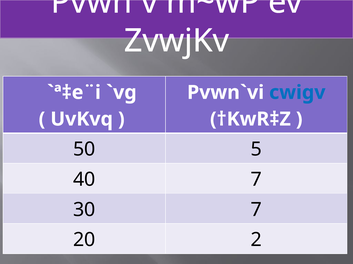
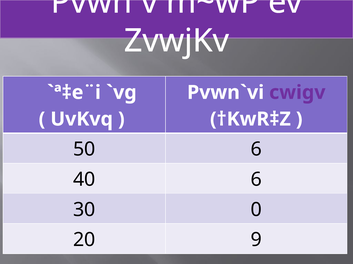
cwigv colour: blue -> purple
50 5: 5 -> 6
40 7: 7 -> 6
30 7: 7 -> 0
2: 2 -> 9
